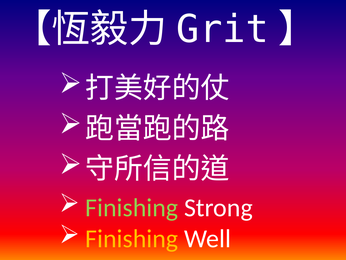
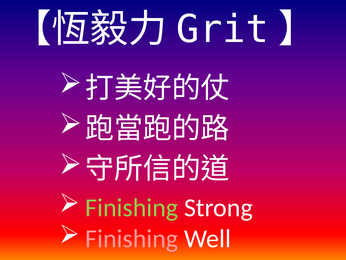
Finishing at (132, 238) colour: yellow -> pink
